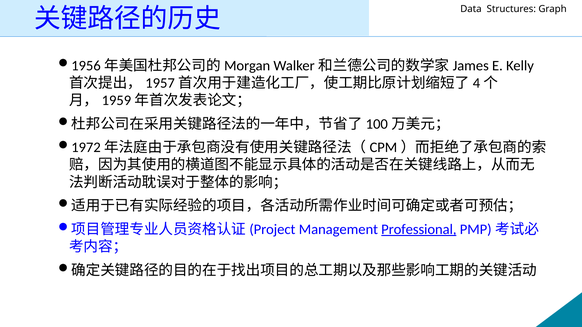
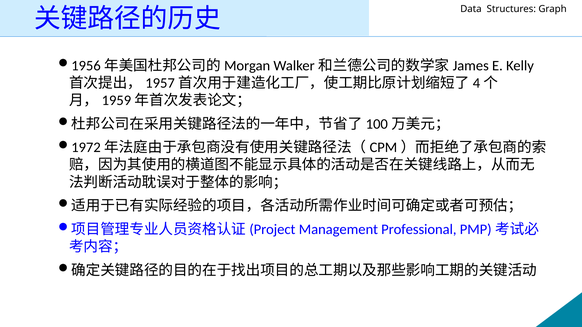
Professional underline: present -> none
